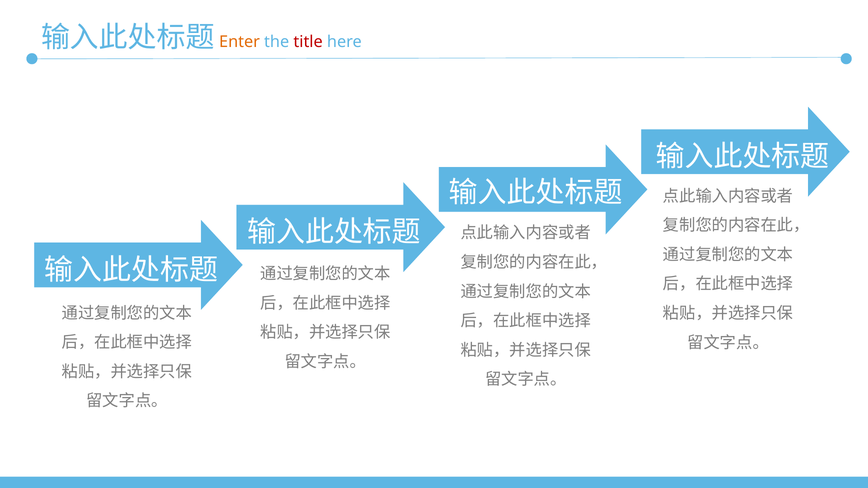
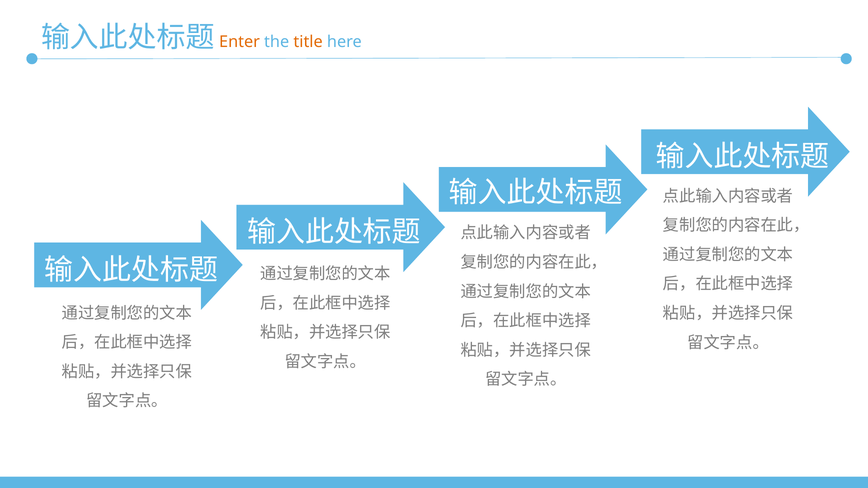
title colour: red -> orange
